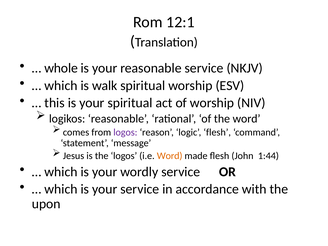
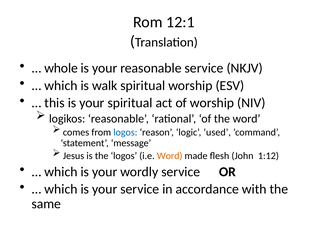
logos at (125, 132) colour: purple -> blue
logic flesh: flesh -> used
1:44: 1:44 -> 1:12
upon: upon -> same
